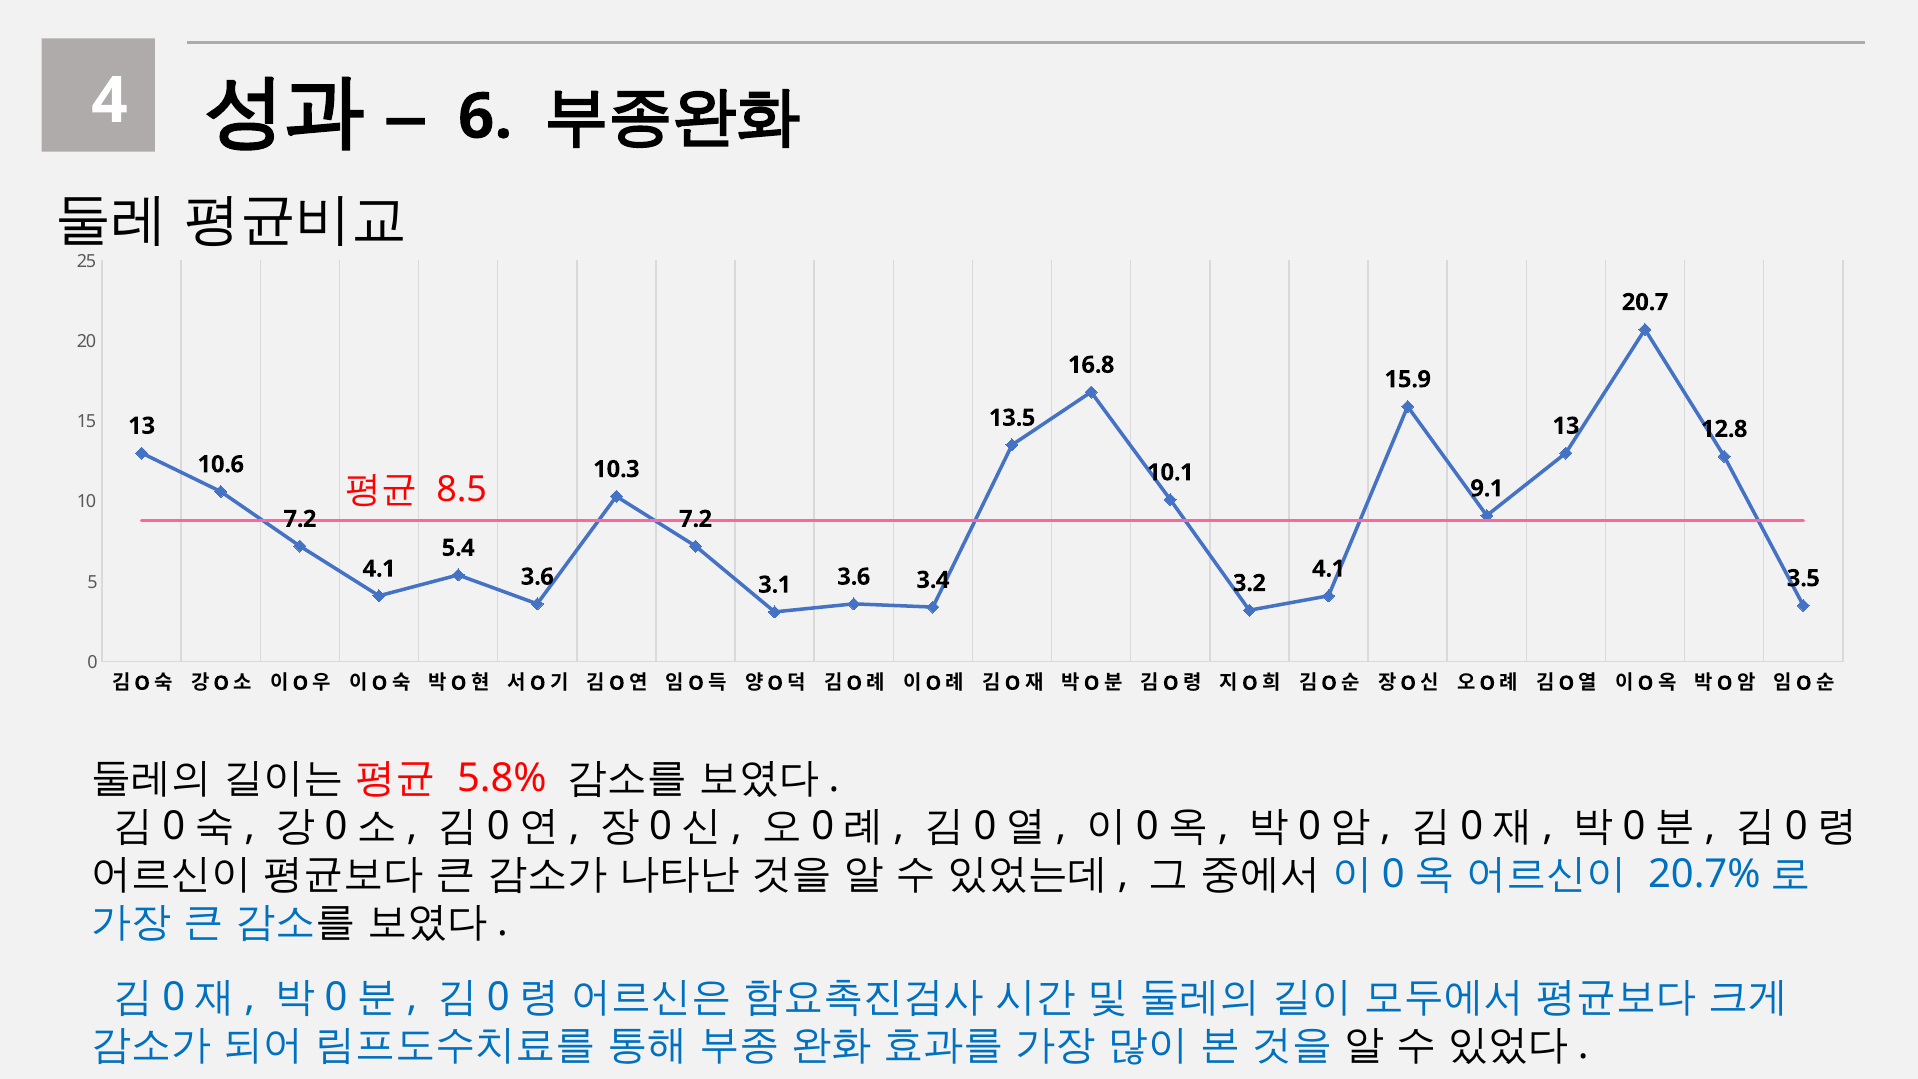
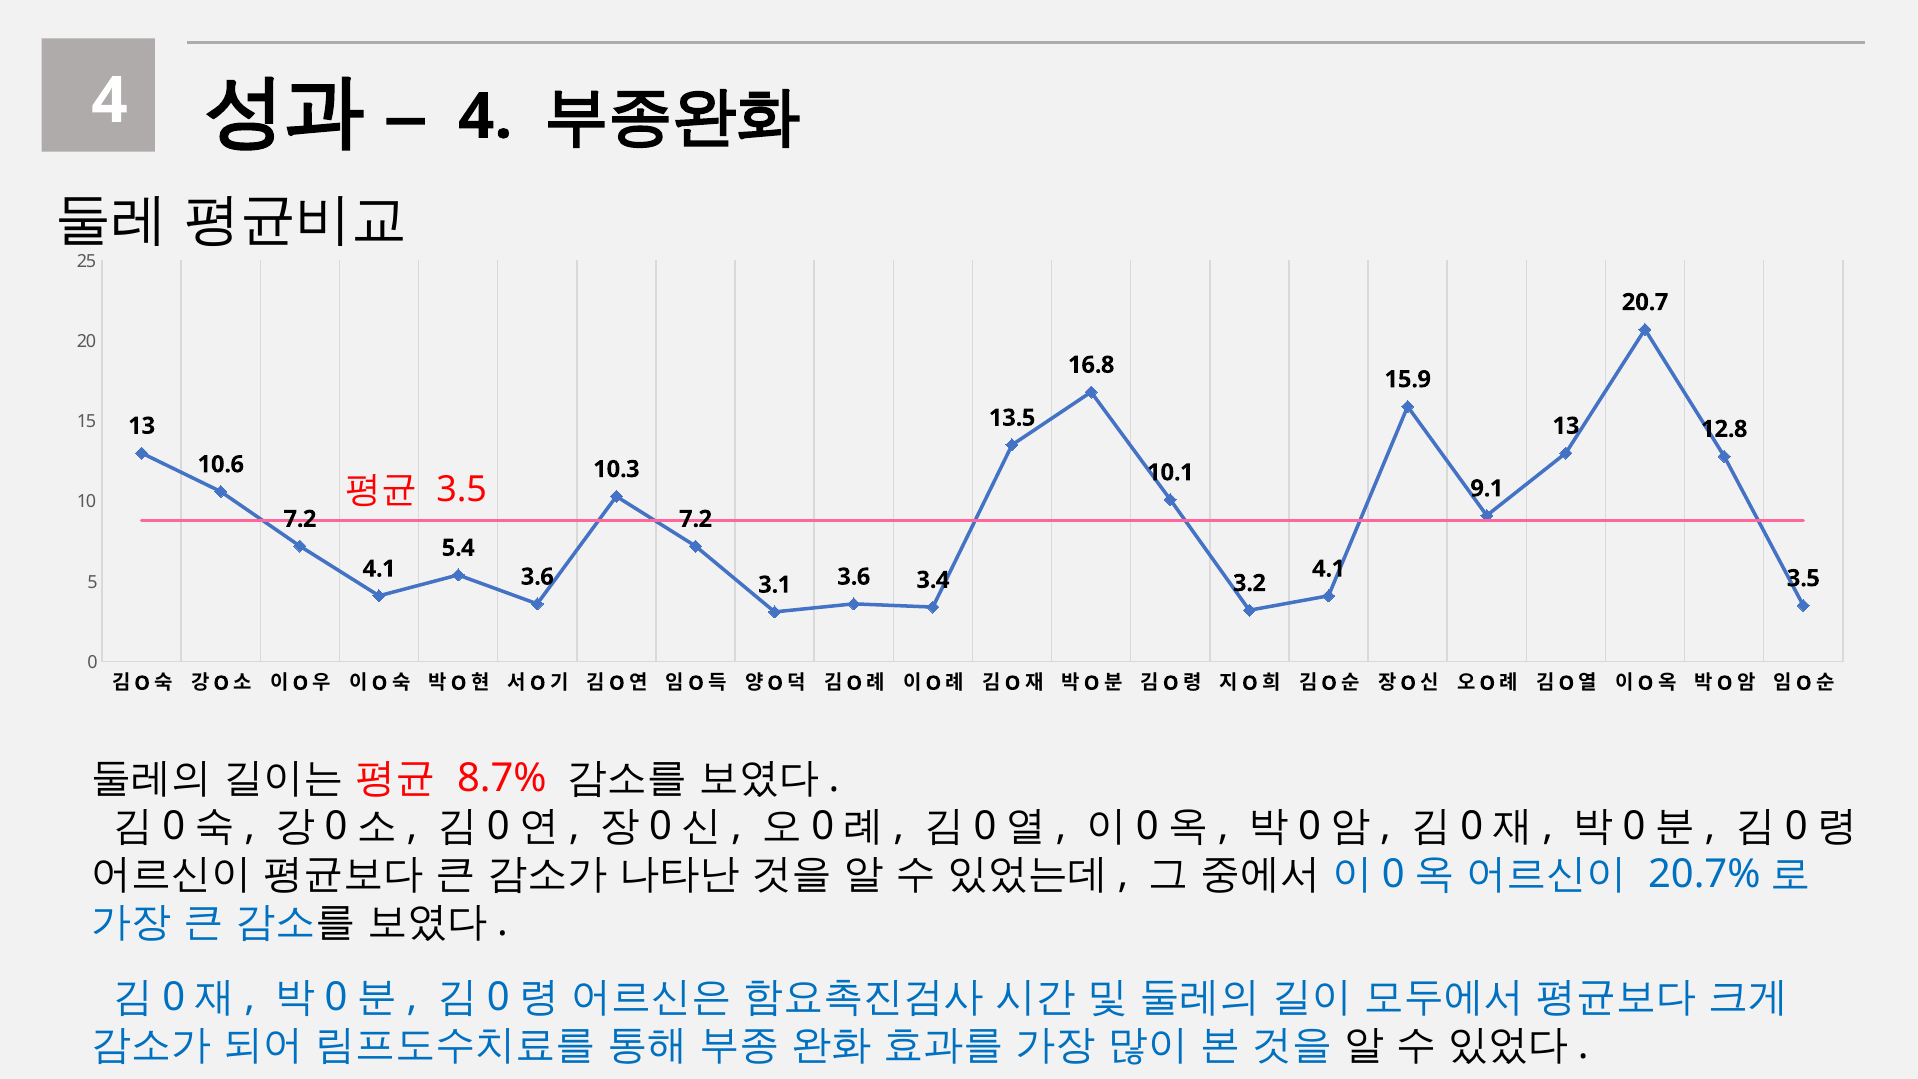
6 at (485, 117): 6 -> 4
8.5 at (462, 489): 8.5 -> 3.5
5.8%: 5.8% -> 8.7%
